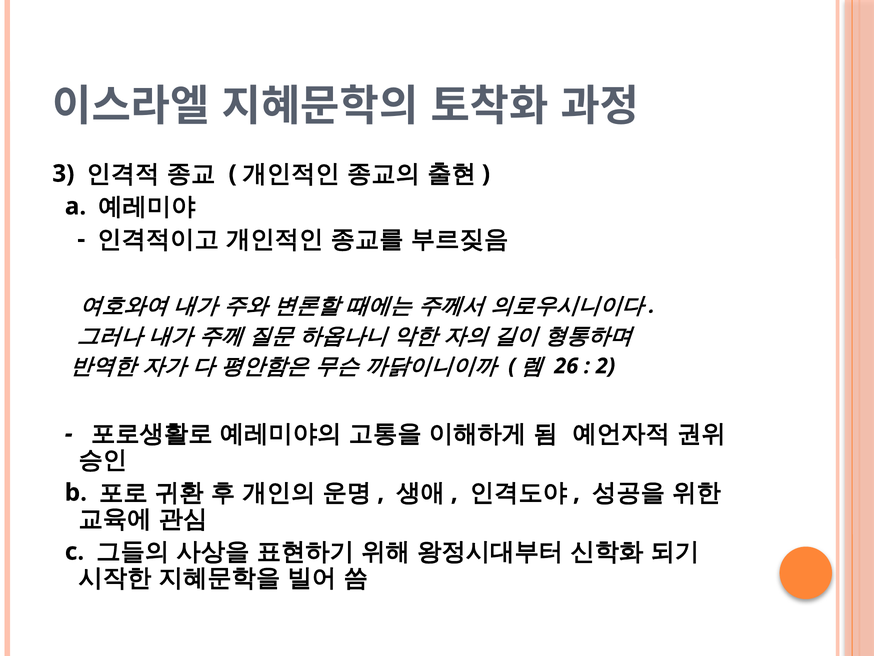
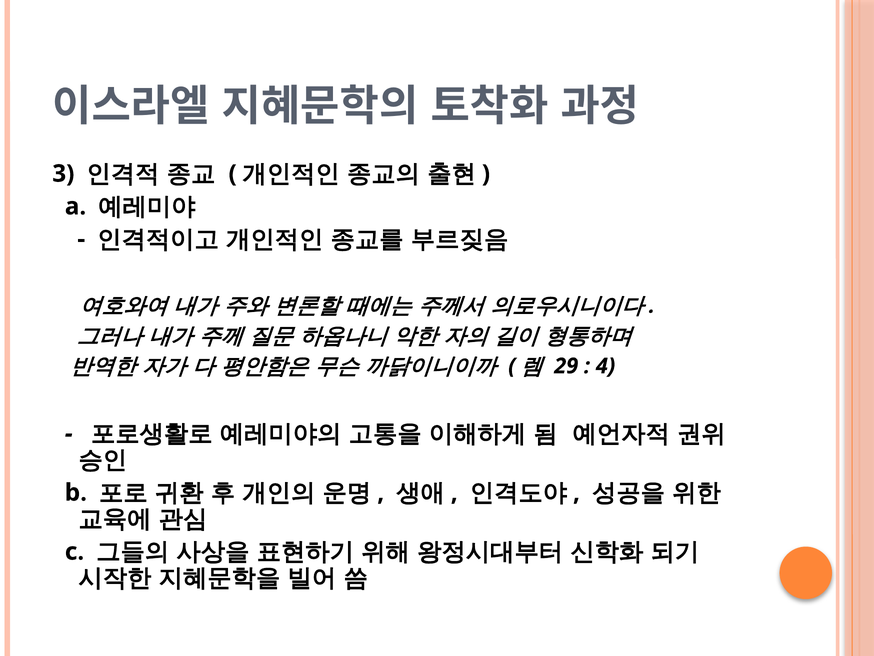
26: 26 -> 29
2: 2 -> 4
